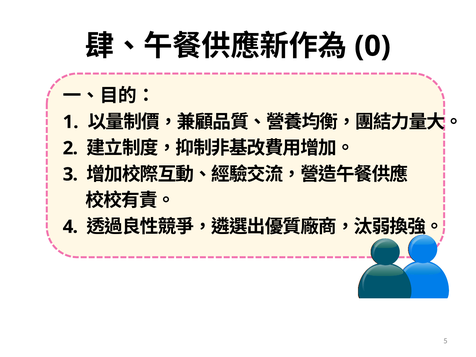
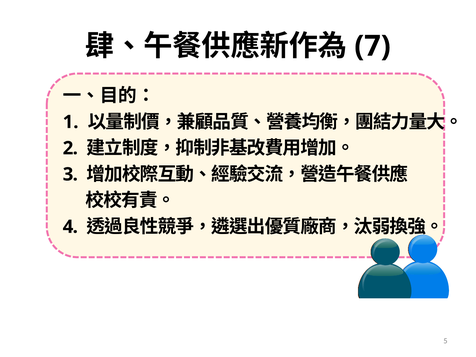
0: 0 -> 7
